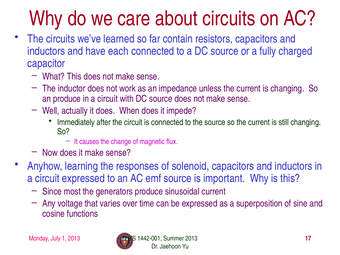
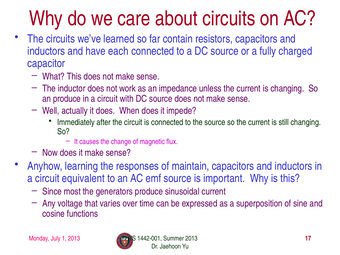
solenoid: solenoid -> maintain
circuit expressed: expressed -> equivalent
